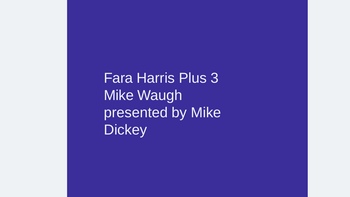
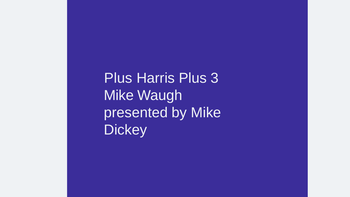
Fara at (118, 78): Fara -> Plus
